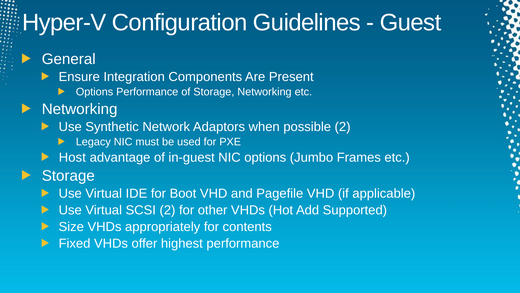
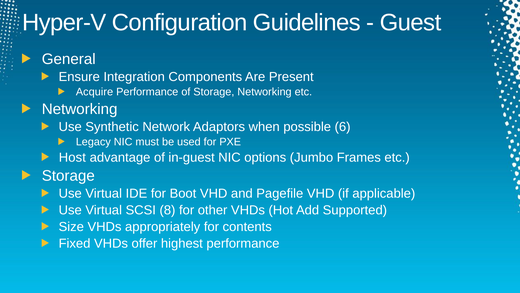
Options at (95, 92): Options -> Acquire
possible 2: 2 -> 6
SCSI 2: 2 -> 8
